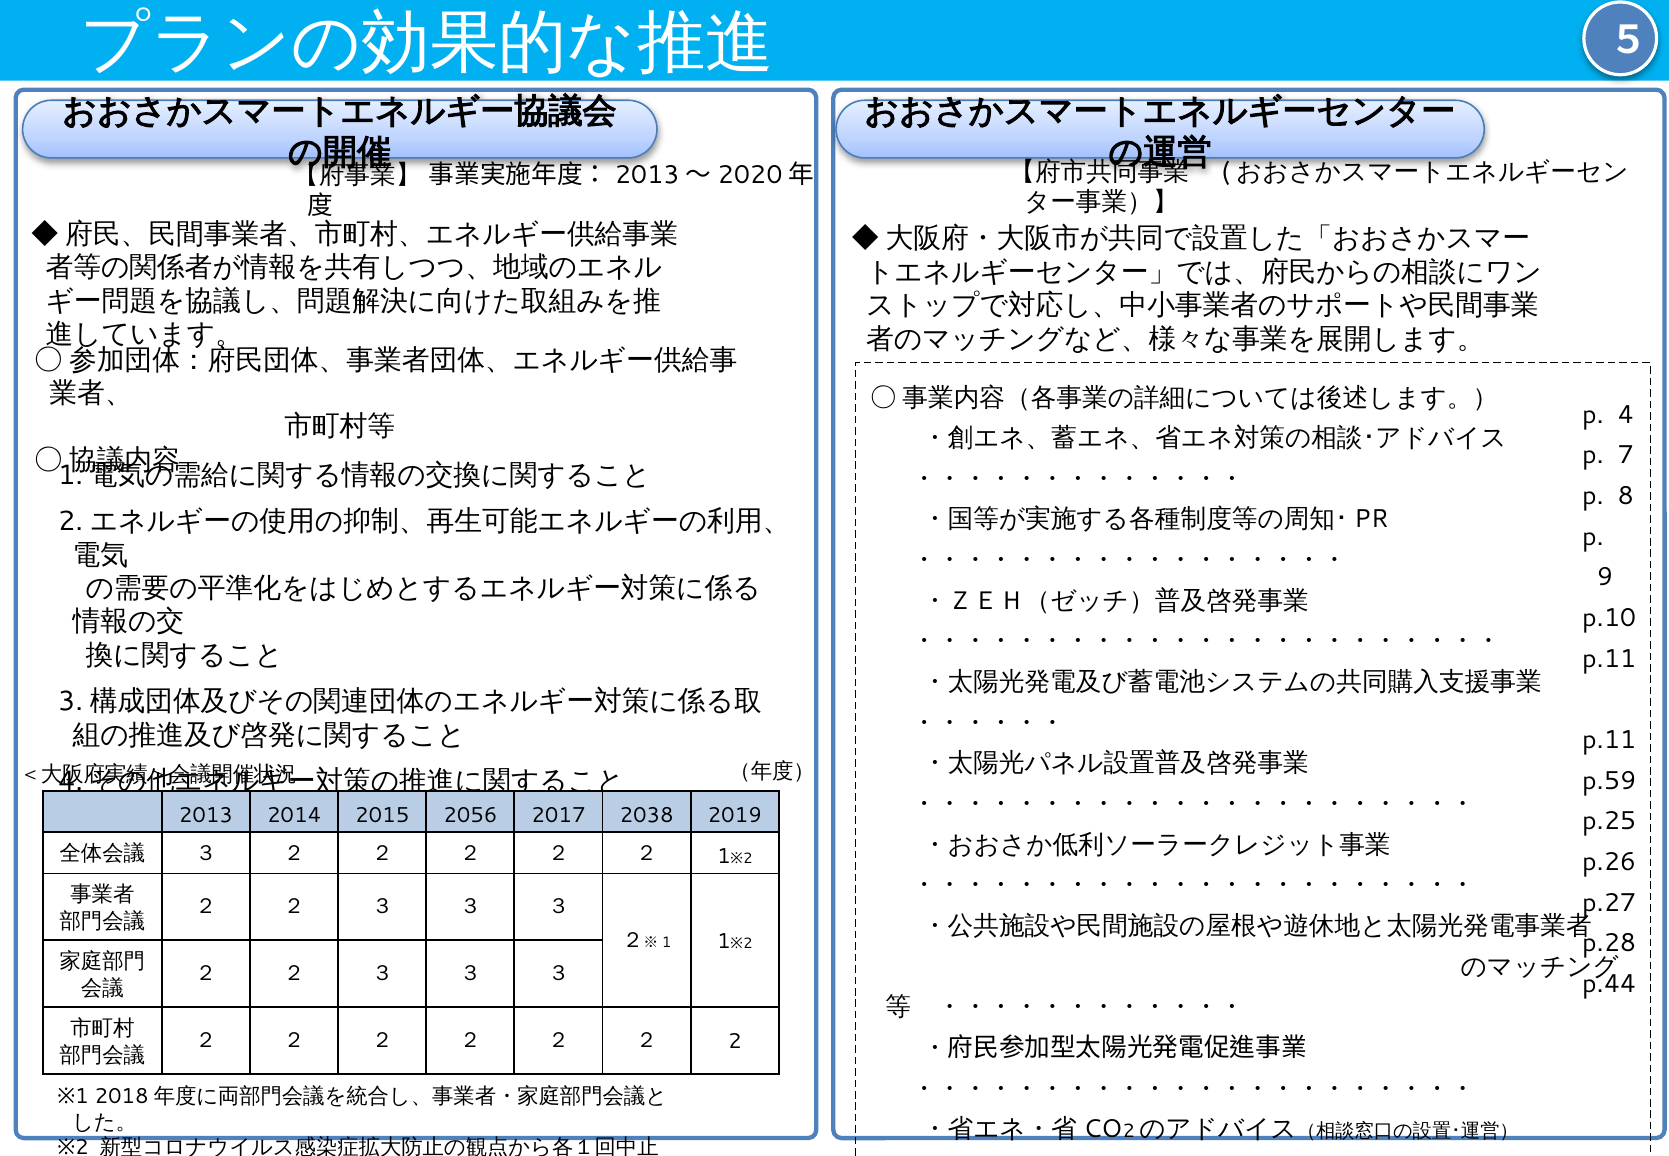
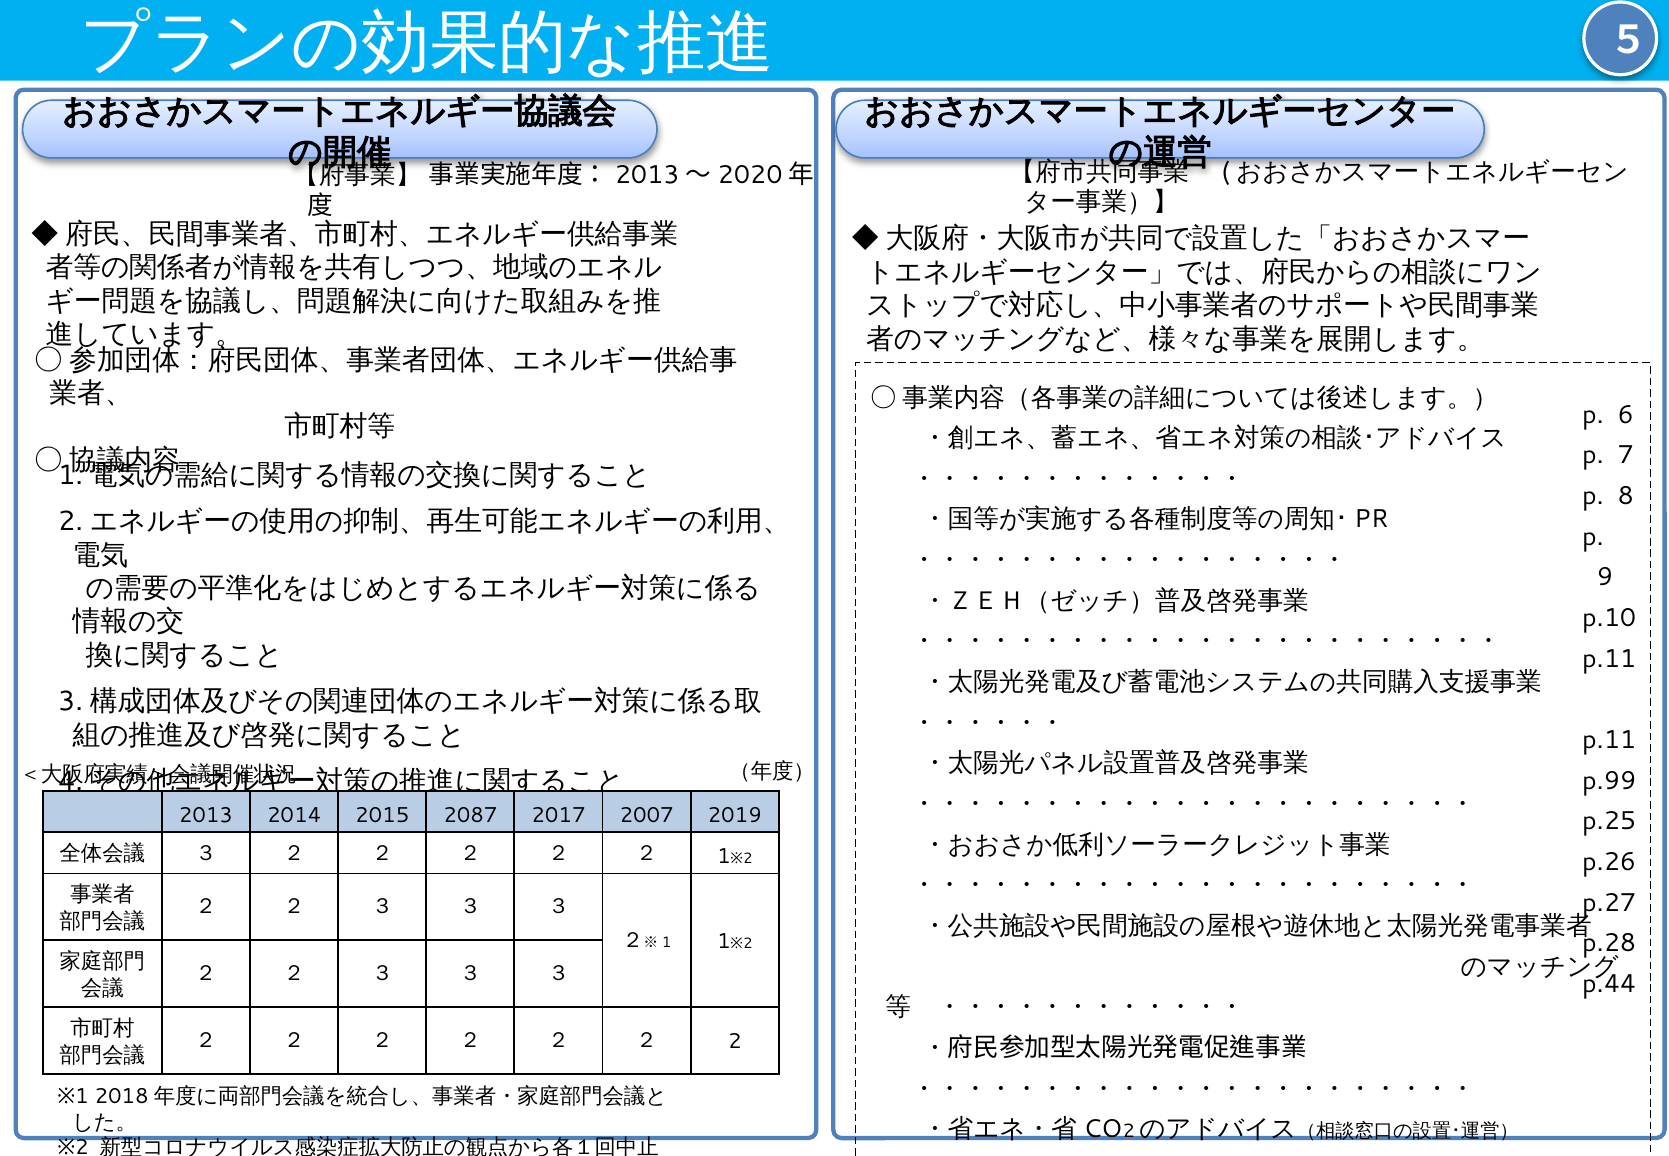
4: 4 -> 6
p.59: p.59 -> p.99
2056: 2056 -> 2087
2038: 2038 -> 2007
